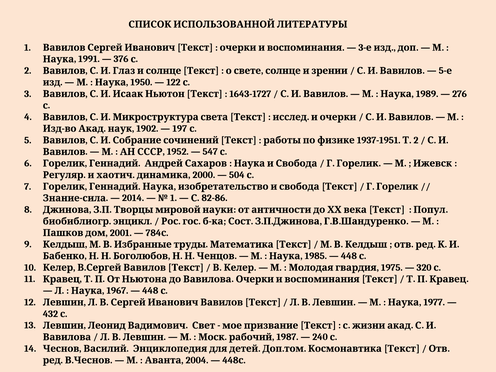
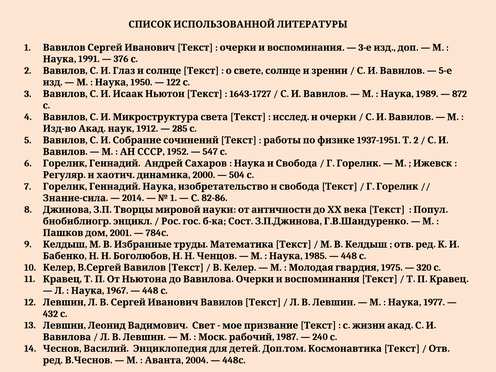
276: 276 -> 872
1902: 1902 -> 1912
197: 197 -> 285
